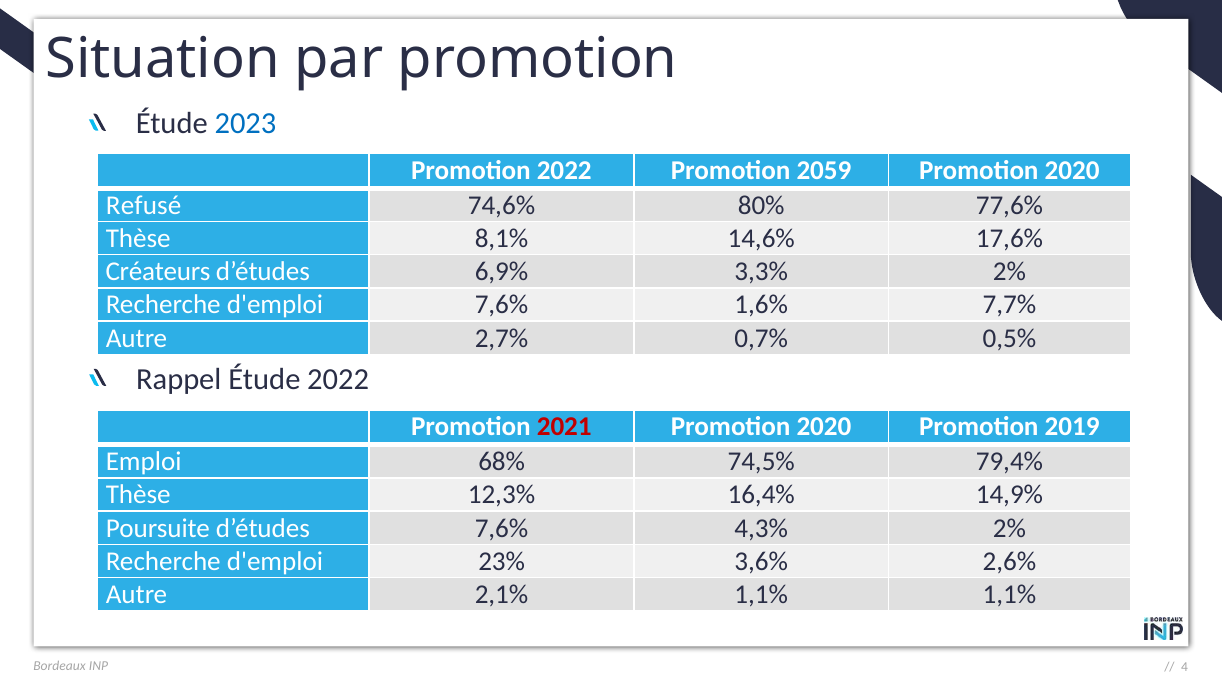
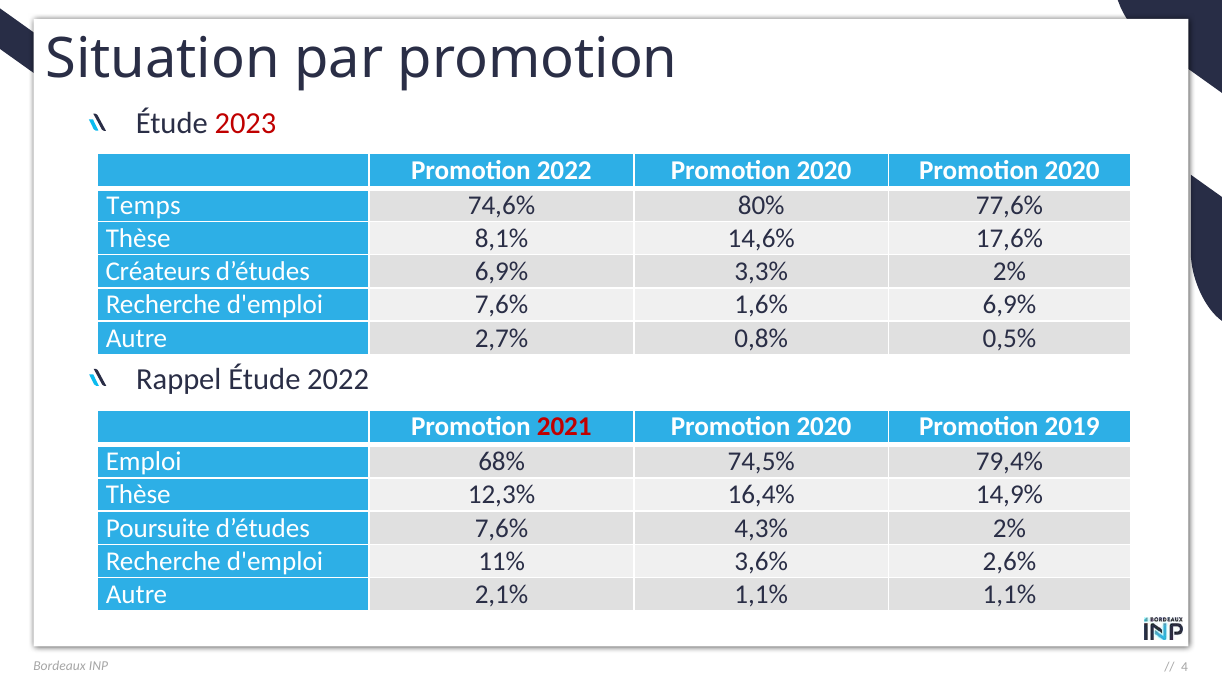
2023 colour: blue -> red
2022 Promotion 2059: 2059 -> 2020
Refusé: Refusé -> Temps
1,6% 7,7%: 7,7% -> 6,9%
0,7%: 0,7% -> 0,8%
23%: 23% -> 11%
